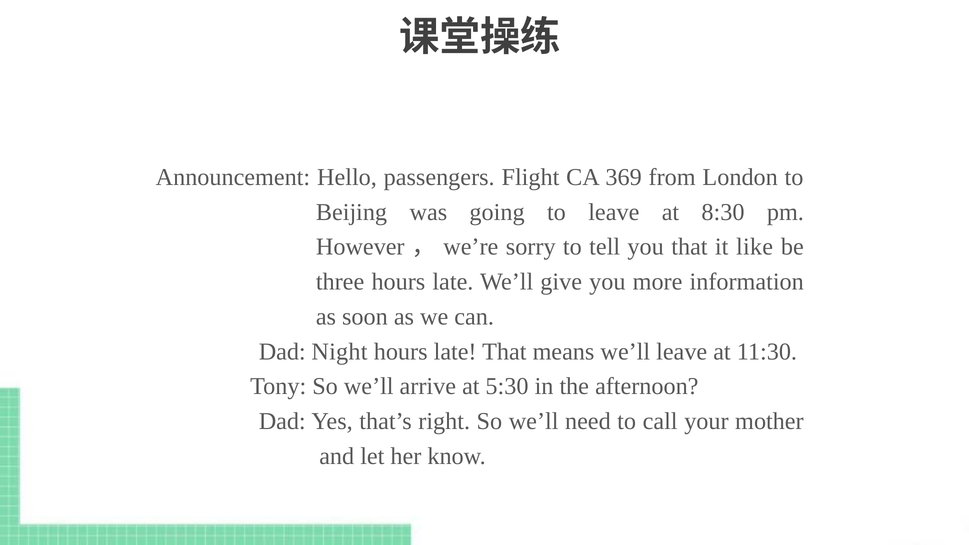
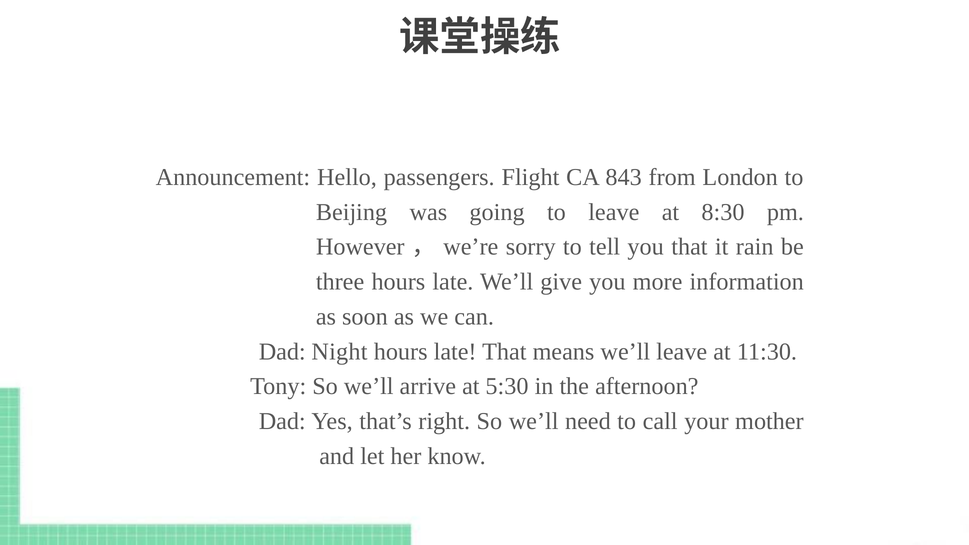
369: 369 -> 843
like: like -> rain
